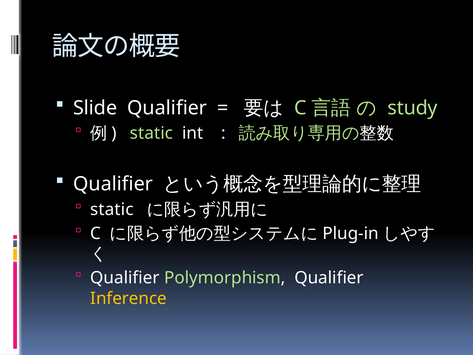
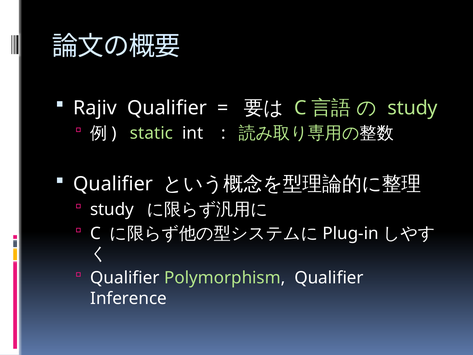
Slide: Slide -> Rajiv
static at (112, 209): static -> study
Inference colour: yellow -> white
